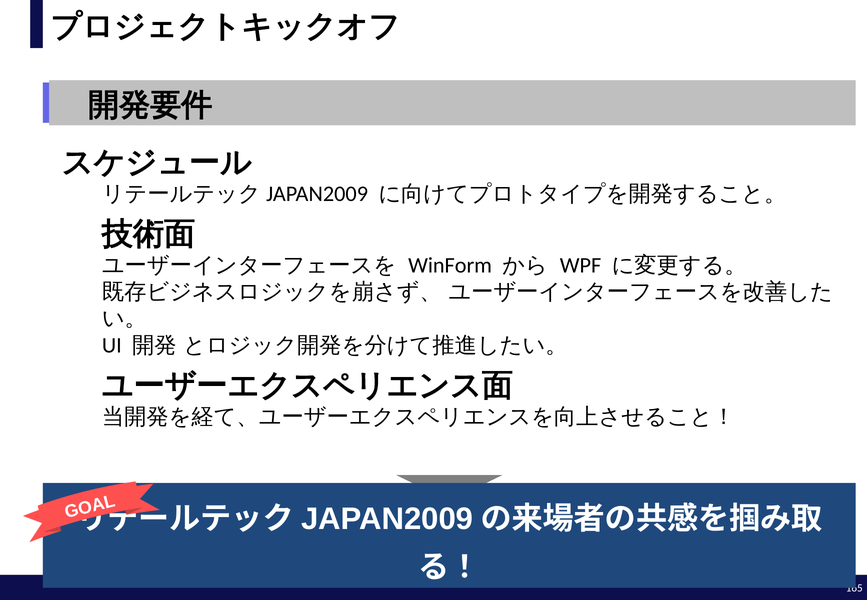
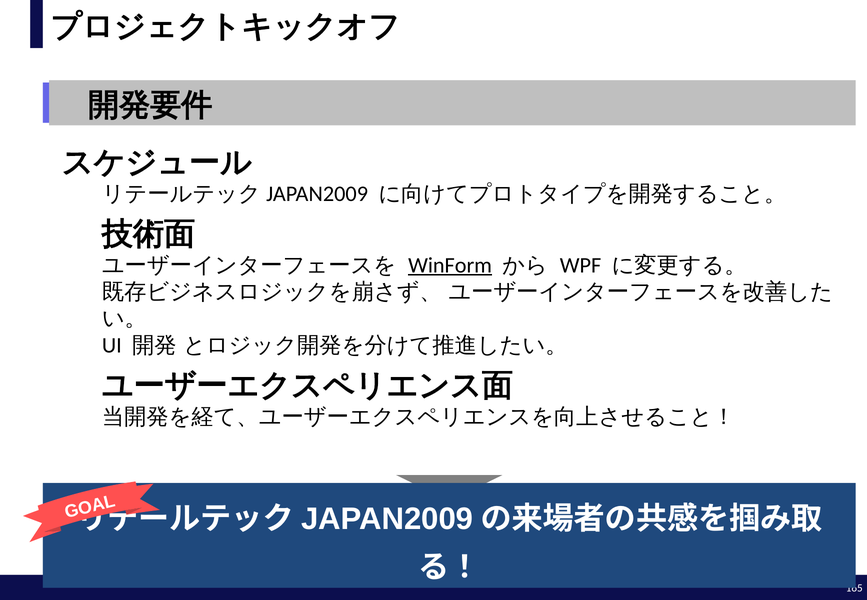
WinForm underline: none -> present
